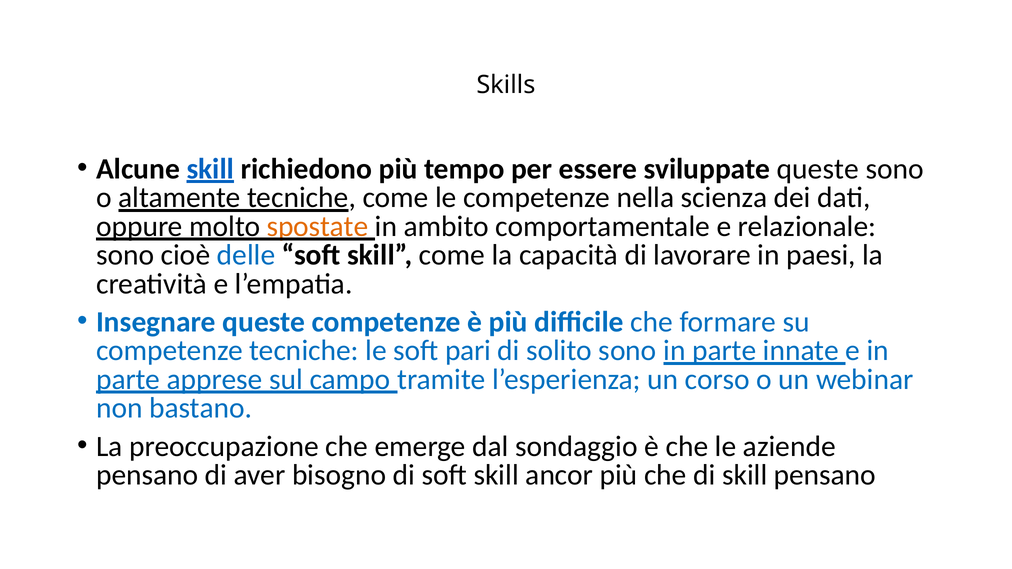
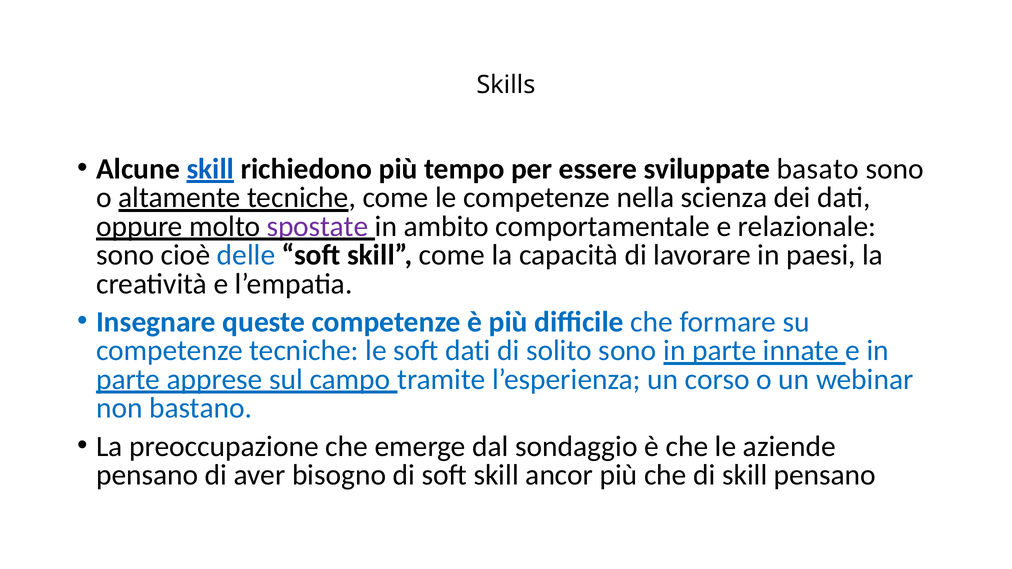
sviluppate queste: queste -> basato
spostate colour: orange -> purple
soft pari: pari -> dati
